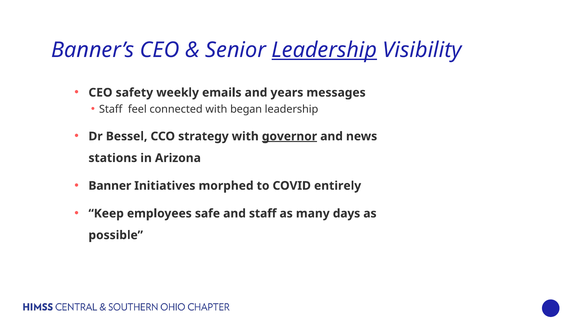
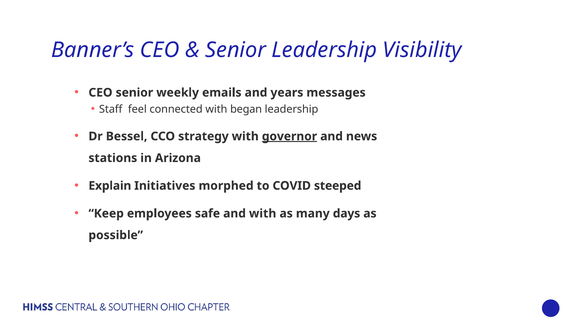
Leadership at (324, 50) underline: present -> none
CEO safety: safety -> senior
Banner: Banner -> Explain
entirely: entirely -> steeped
and staff: staff -> with
